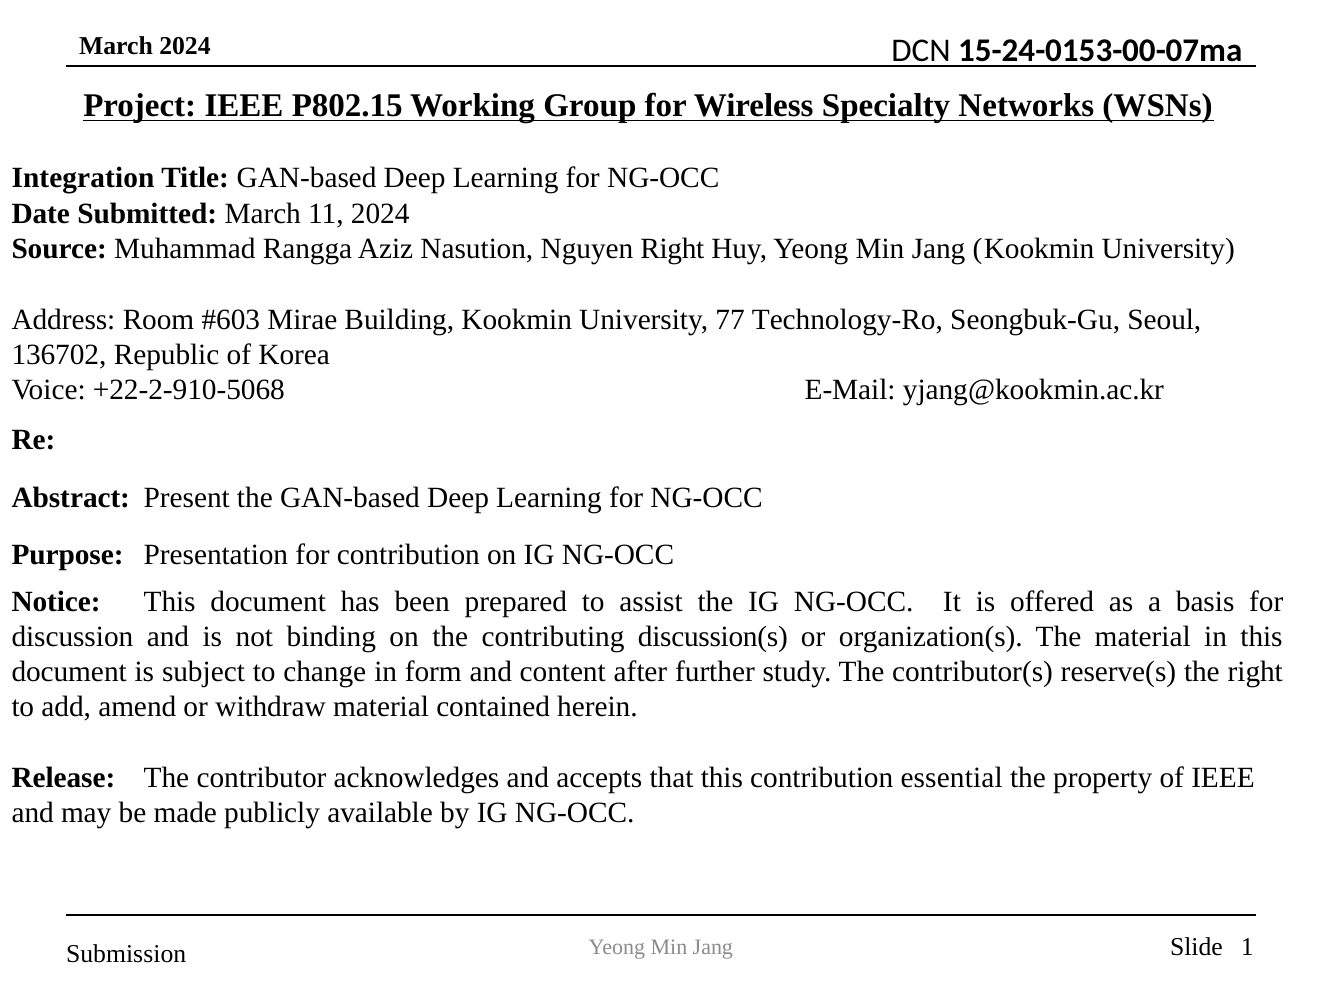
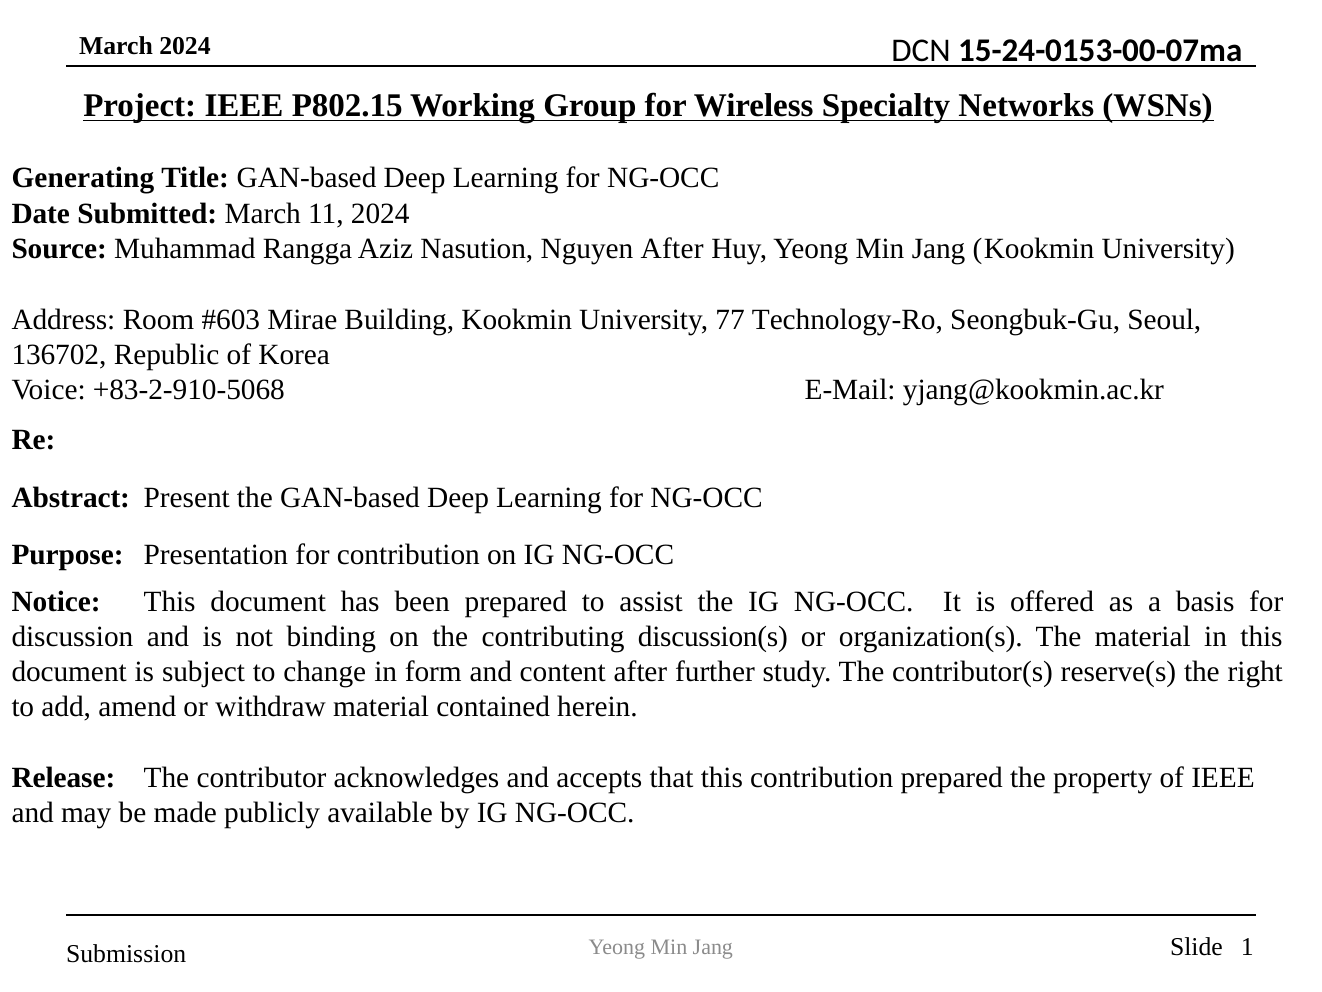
Integration: Integration -> Generating
Nguyen Right: Right -> After
+22-2-910-5068: +22-2-910-5068 -> +83-2-910-5068
contribution essential: essential -> prepared
